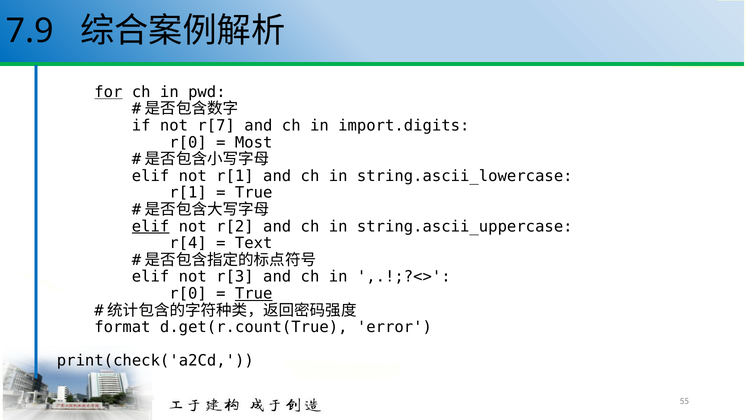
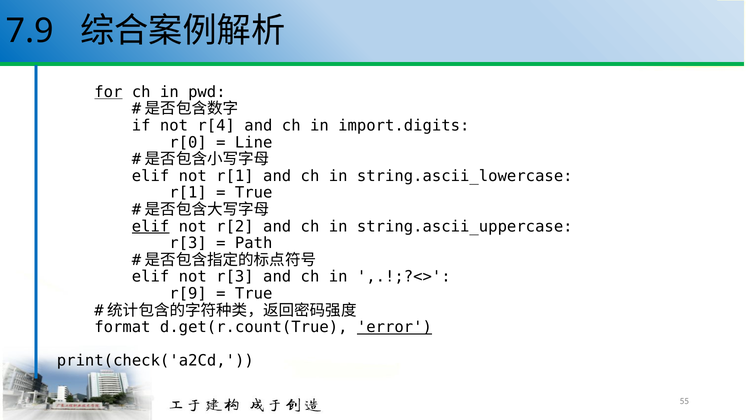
r[7: r[7 -> r[4
Most: Most -> Line
r[4 at (188, 243): r[4 -> r[3
Text: Text -> Path
r[0 at (188, 293): r[0 -> r[9
True at (254, 293) underline: present -> none
error underline: none -> present
